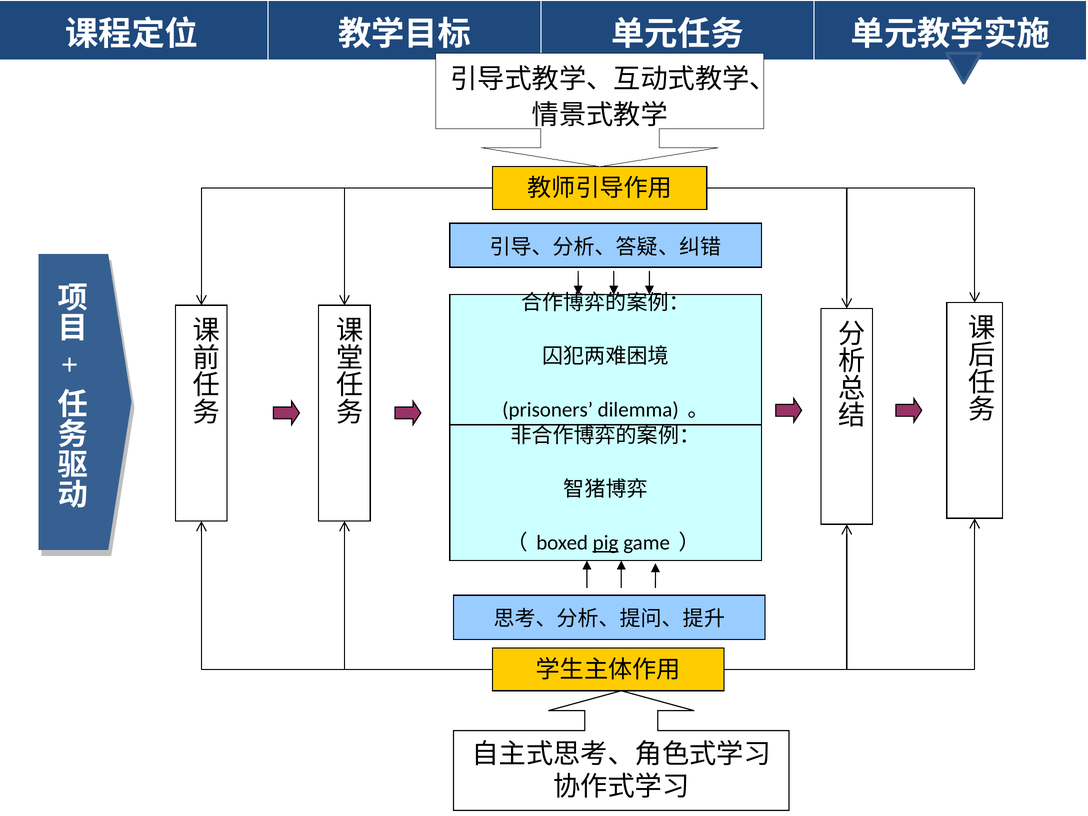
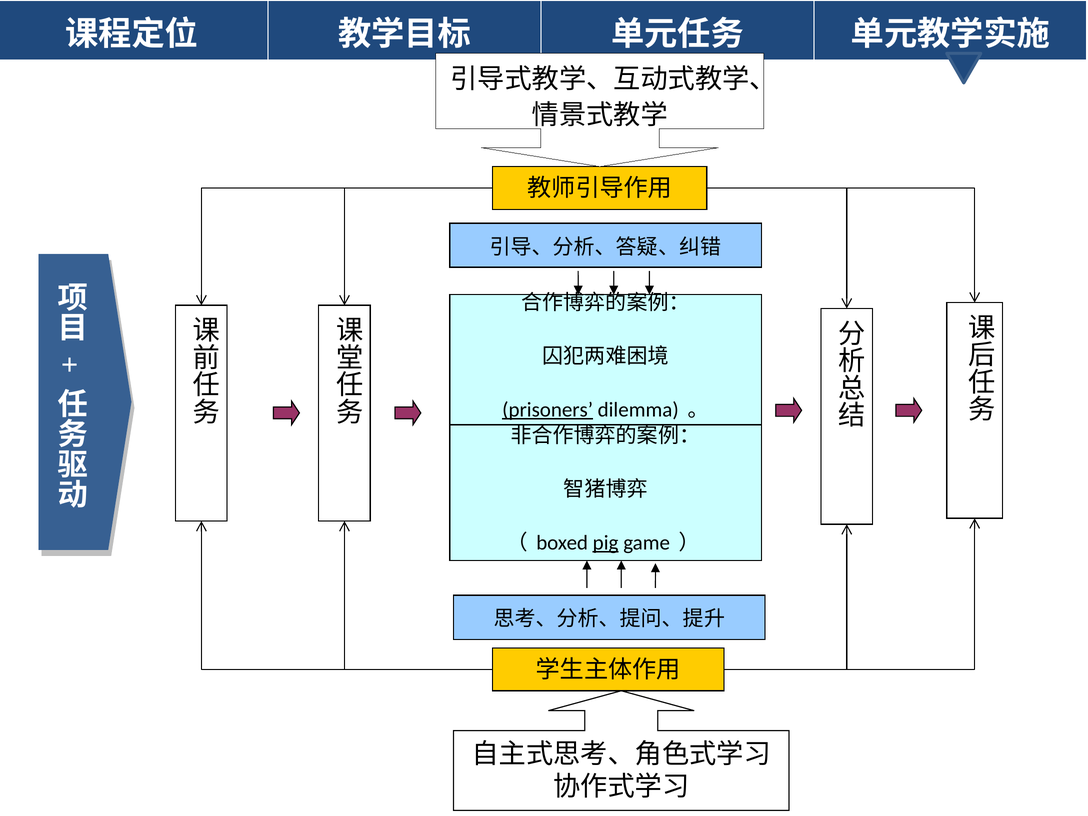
prisoners underline: none -> present
